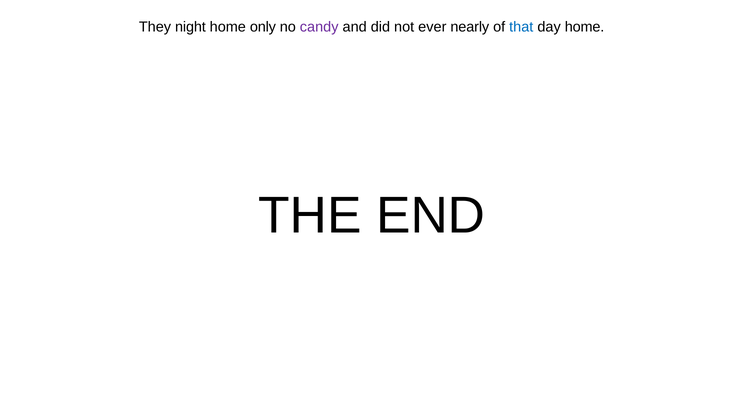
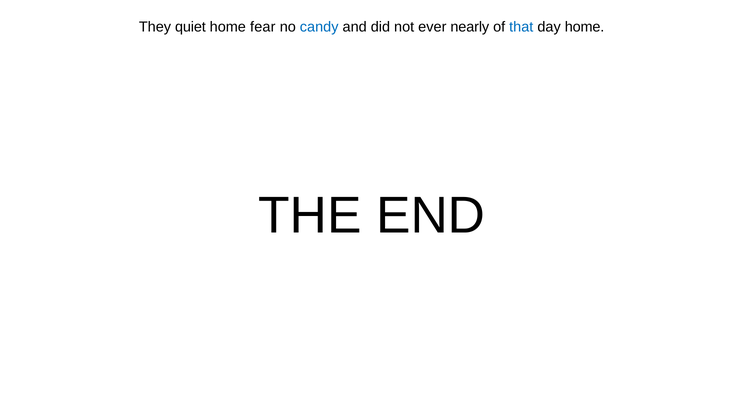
night: night -> quiet
only: only -> fear
candy colour: purple -> blue
